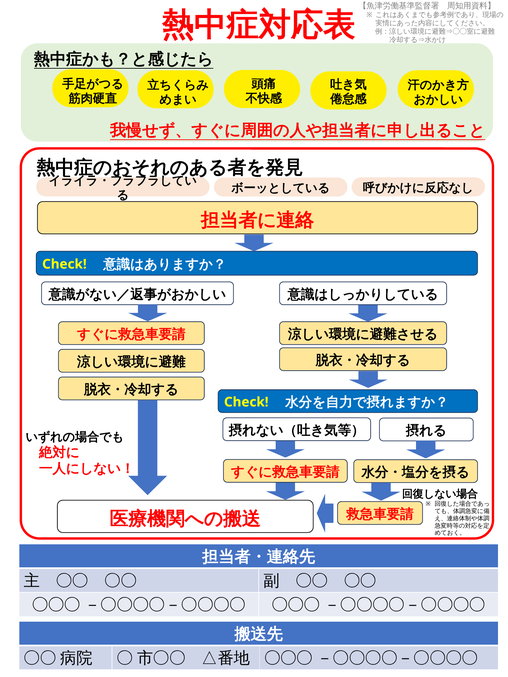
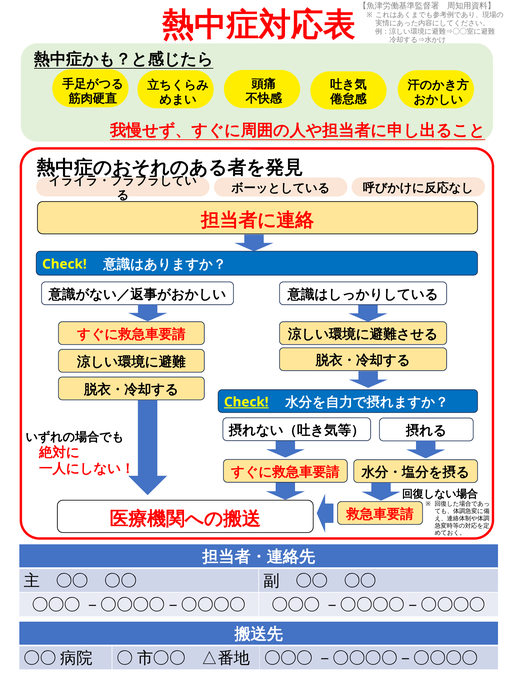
Check at (246, 402) underline: none -> present
